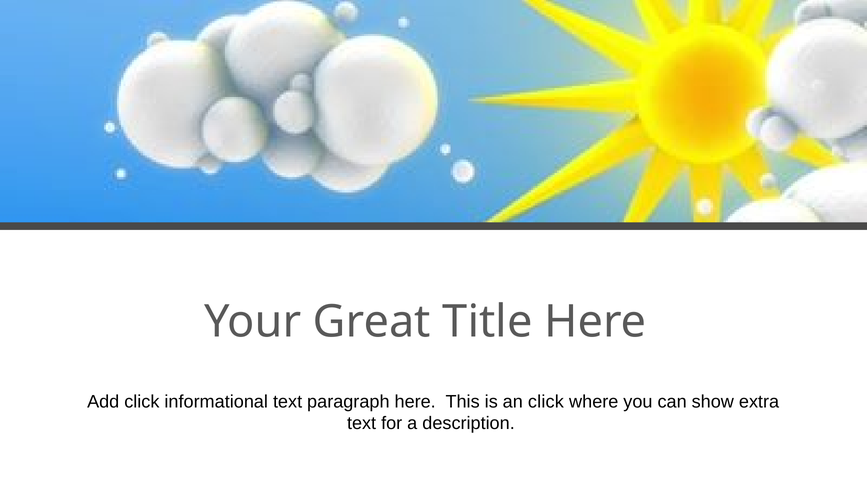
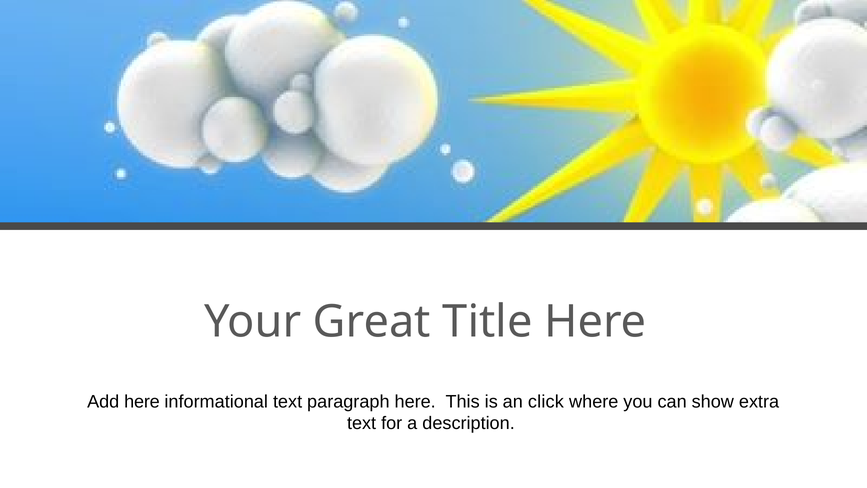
Add click: click -> here
